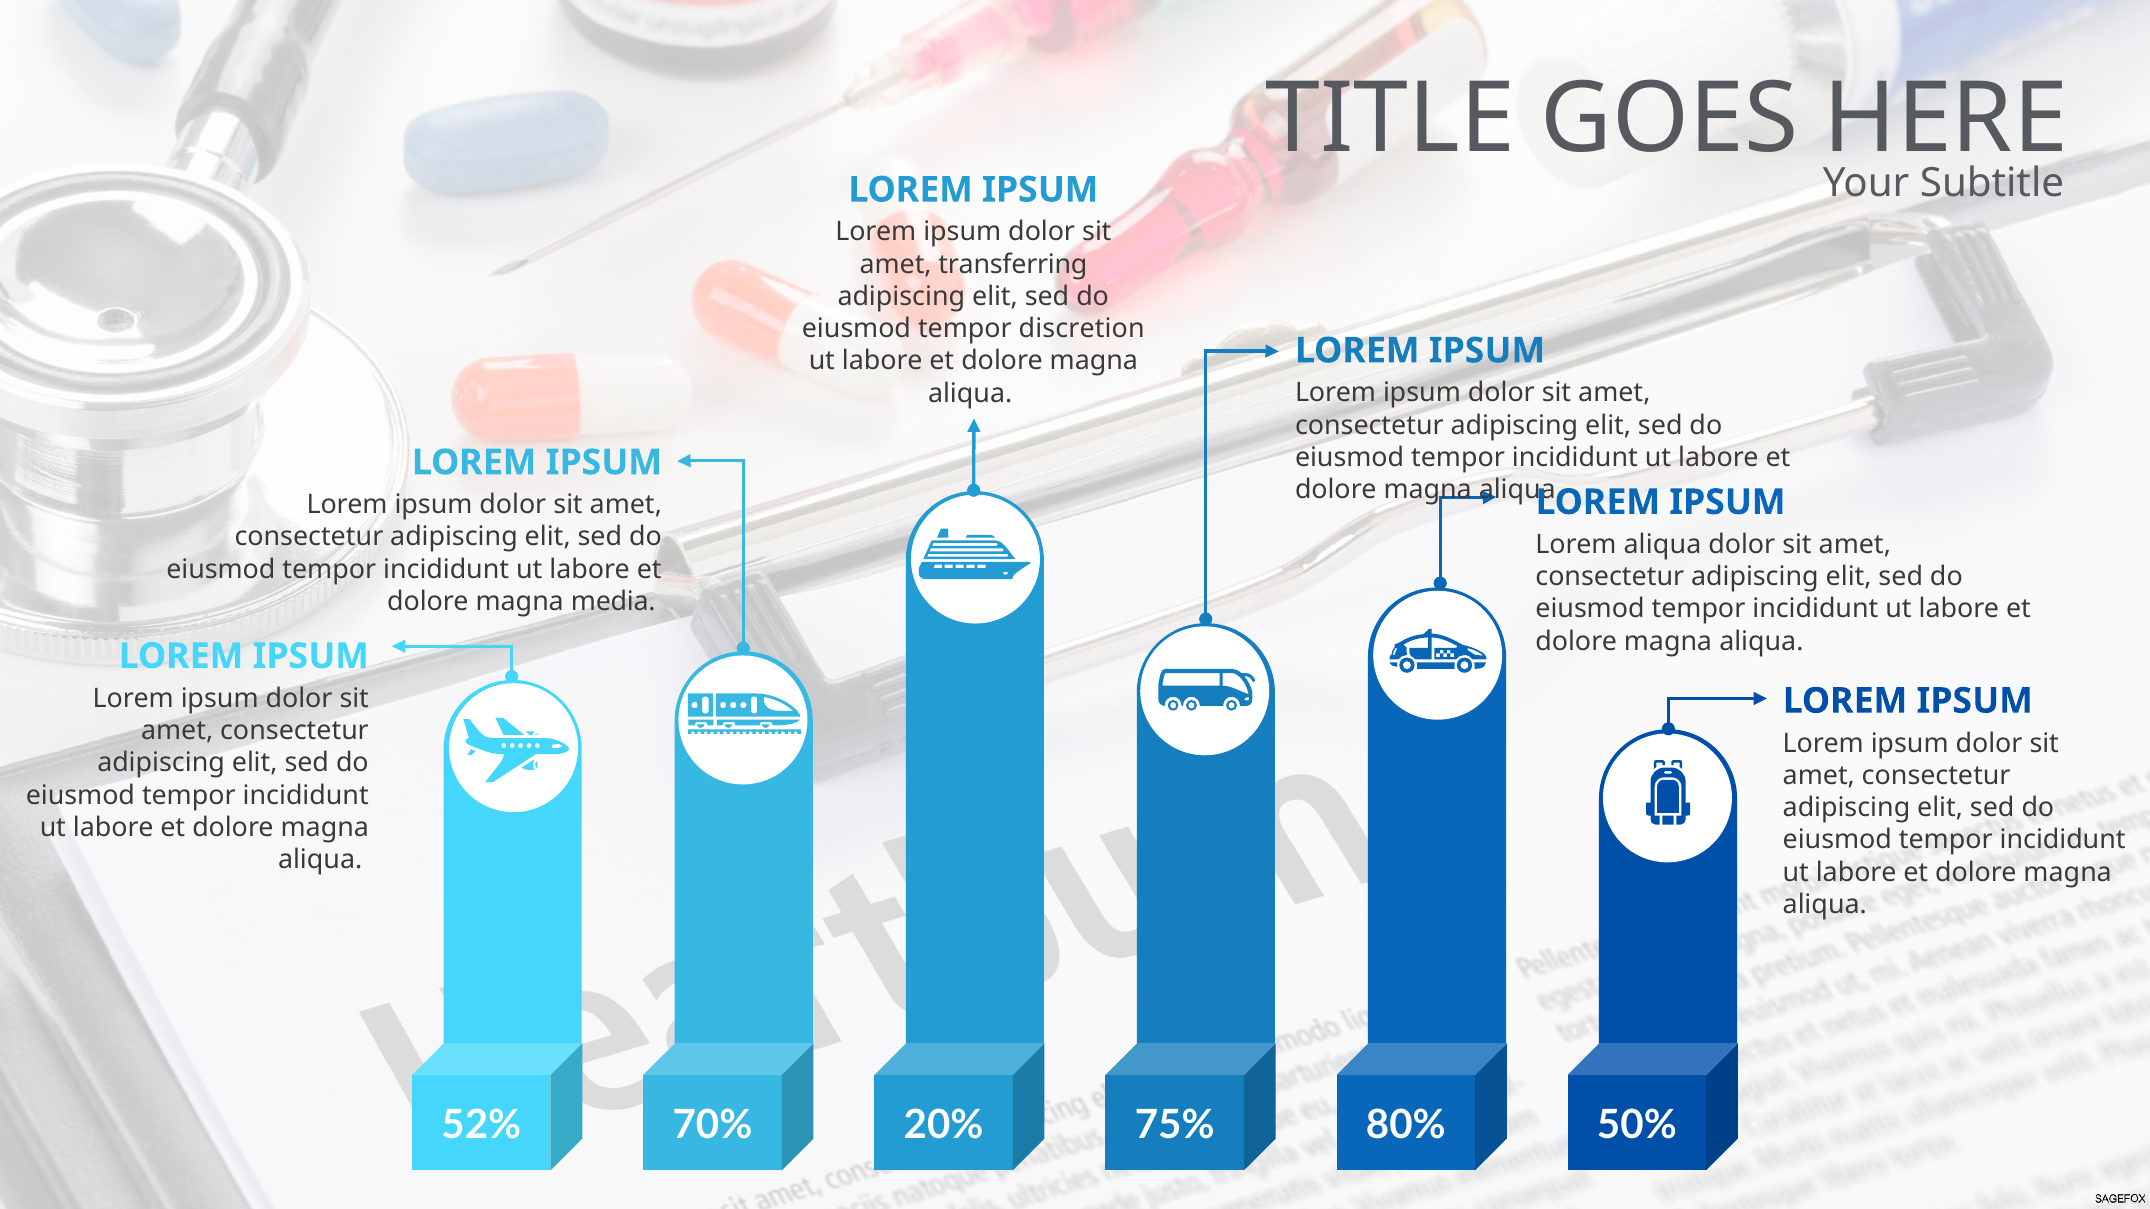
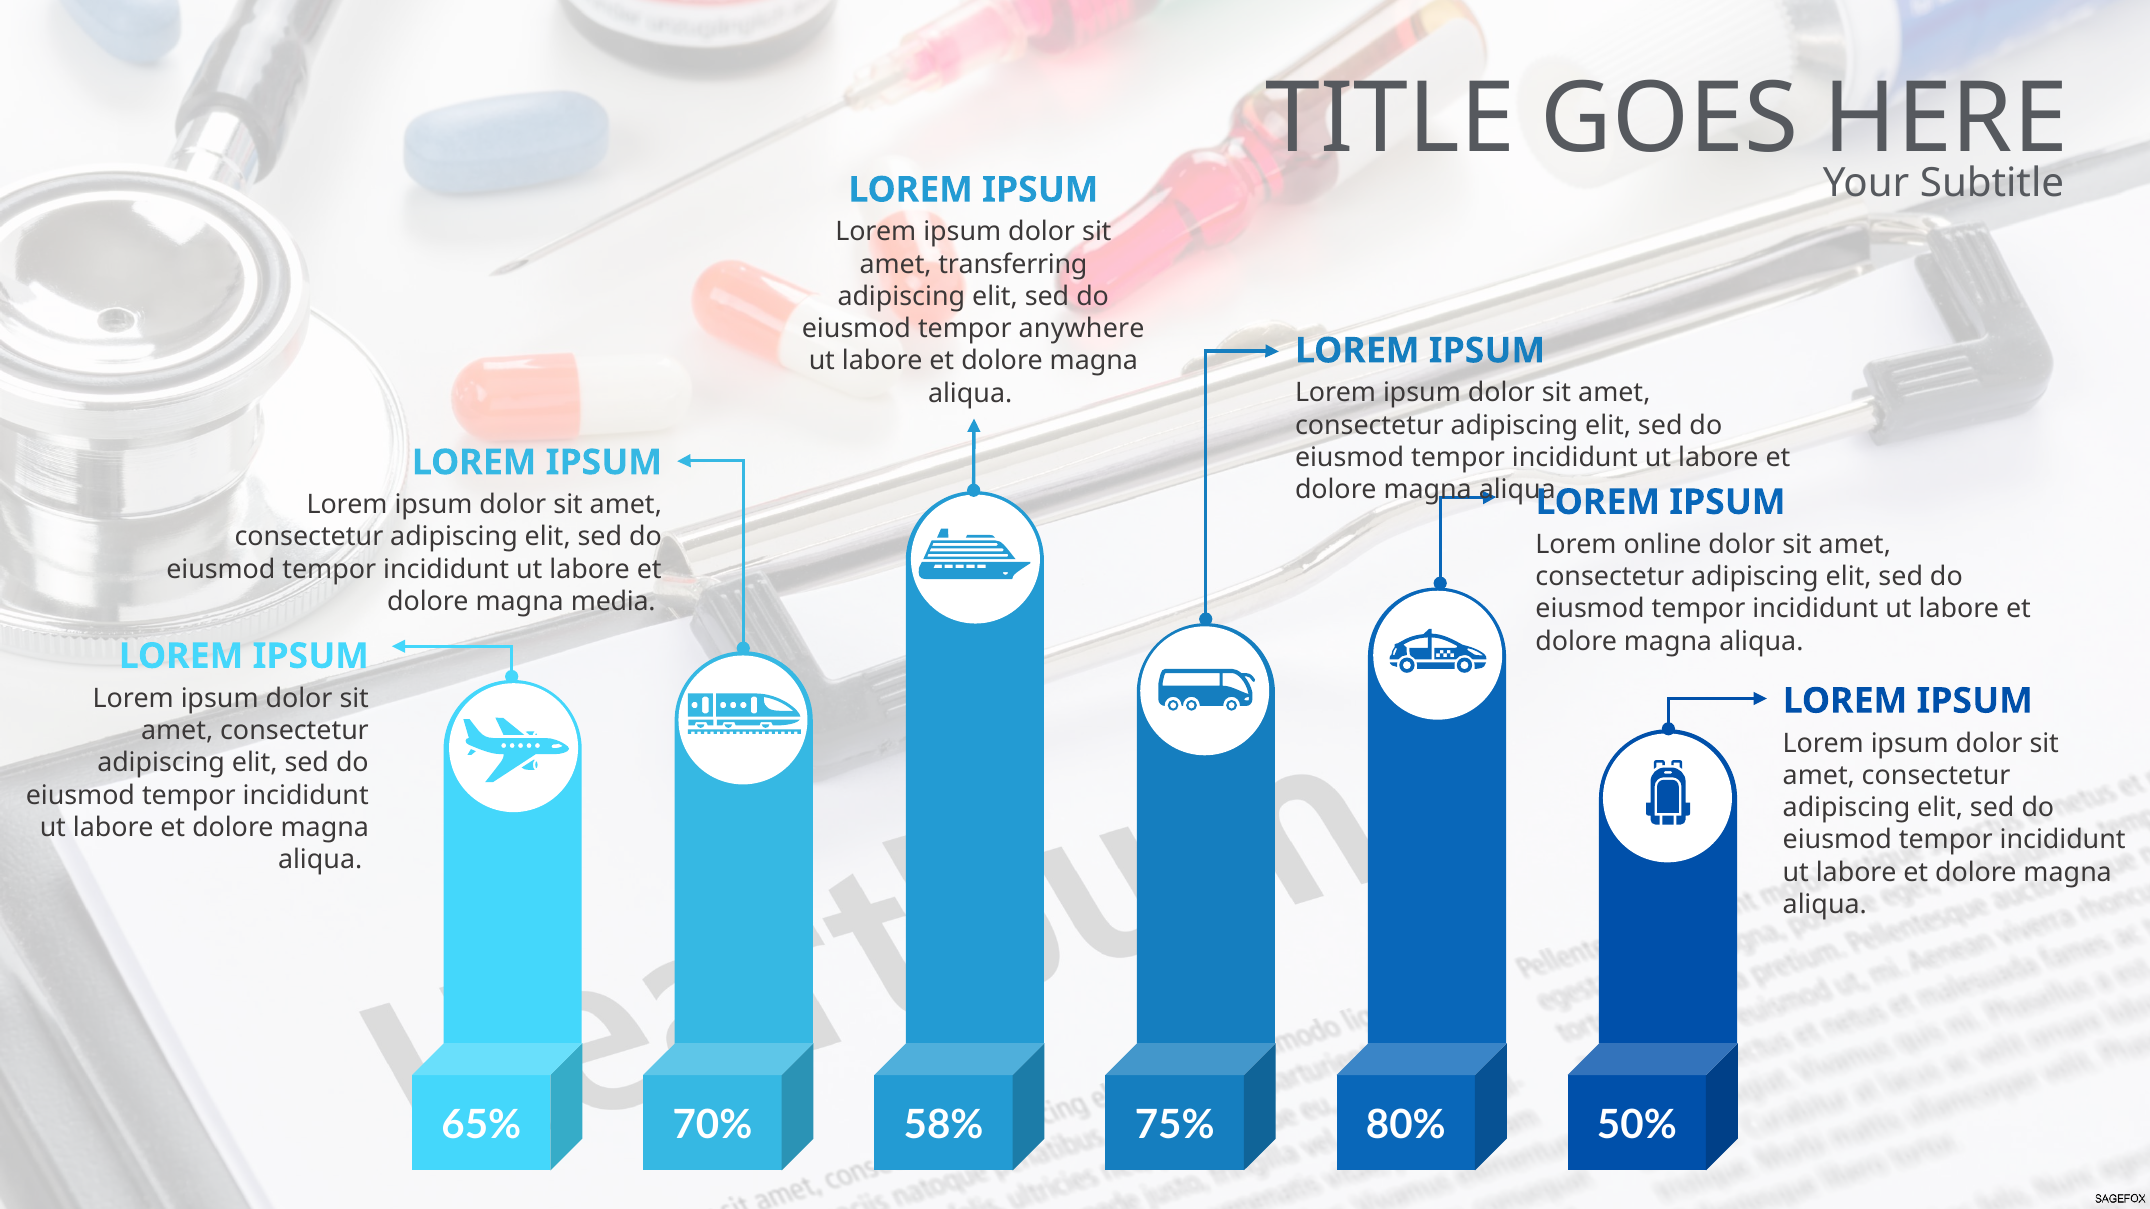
discretion: discretion -> anywhere
Lorem aliqua: aliqua -> online
52%: 52% -> 65%
20%: 20% -> 58%
